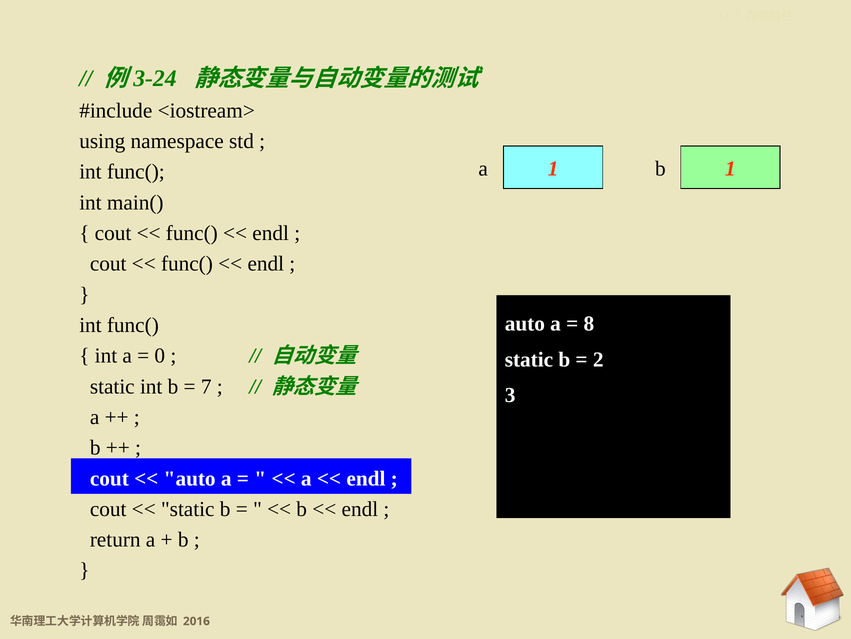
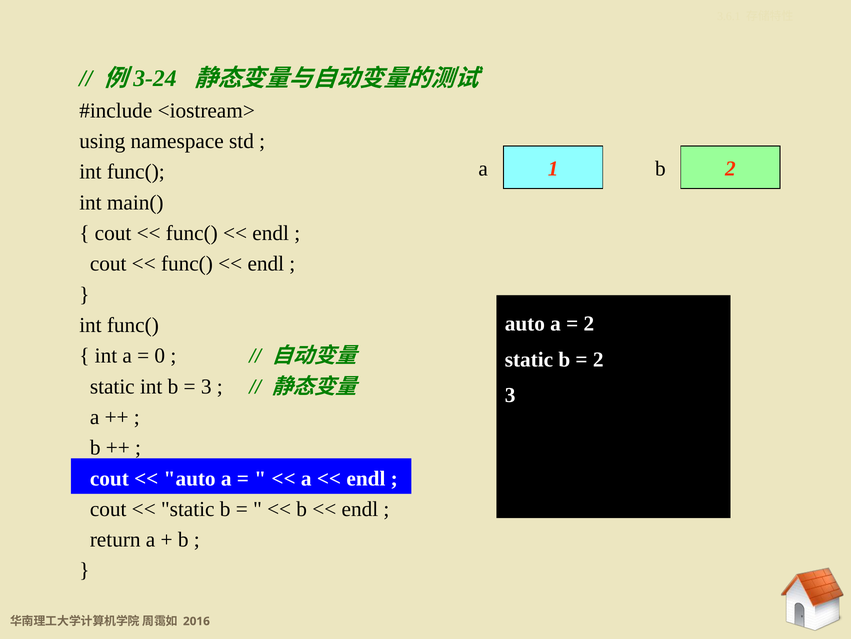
a 1: 1 -> 2
8 at (589, 323): 8 -> 2
7 at (206, 386): 7 -> 3
